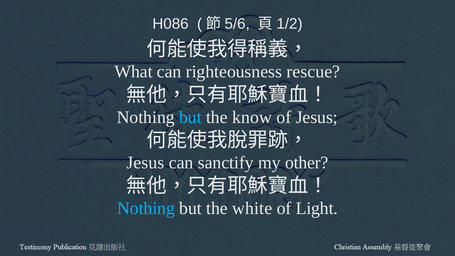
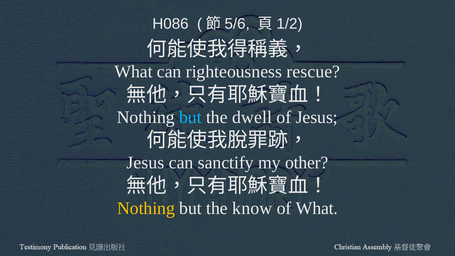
know: know -> dwell
Nothing at (146, 208) colour: light blue -> yellow
white: white -> know
of Light: Light -> What
